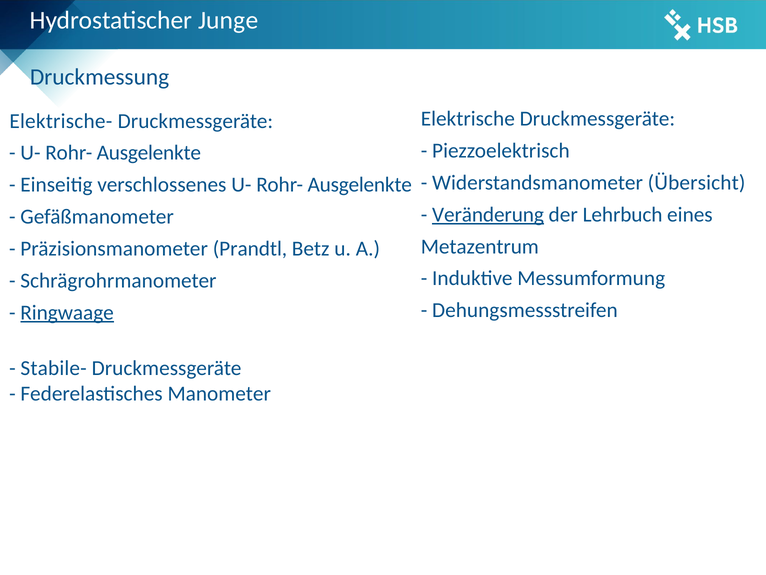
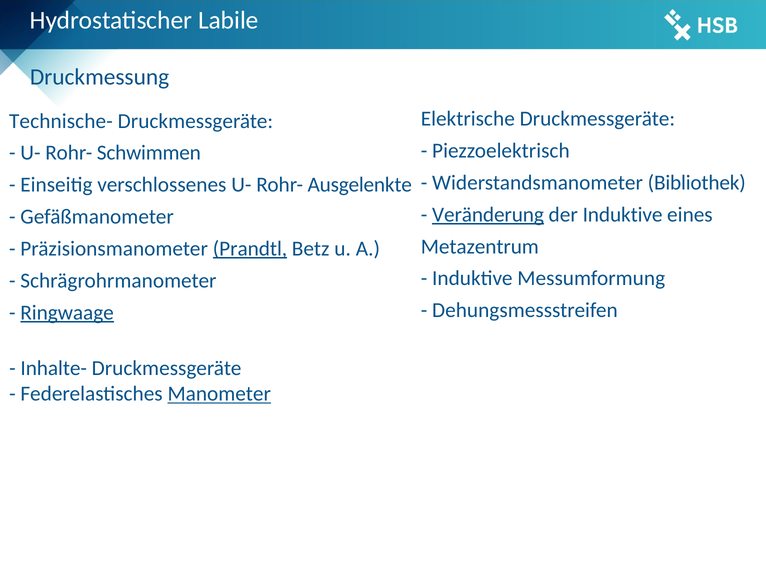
Junge: Junge -> Labile
Elektrische-: Elektrische- -> Technische-
Ausgelenkte at (149, 153): Ausgelenkte -> Schwimmen
Übersicht: Übersicht -> Bibliothek
der Lehrbuch: Lehrbuch -> Induktive
Prandtl underline: none -> present
Stabile-: Stabile- -> Inhalte-
Manometer underline: none -> present
